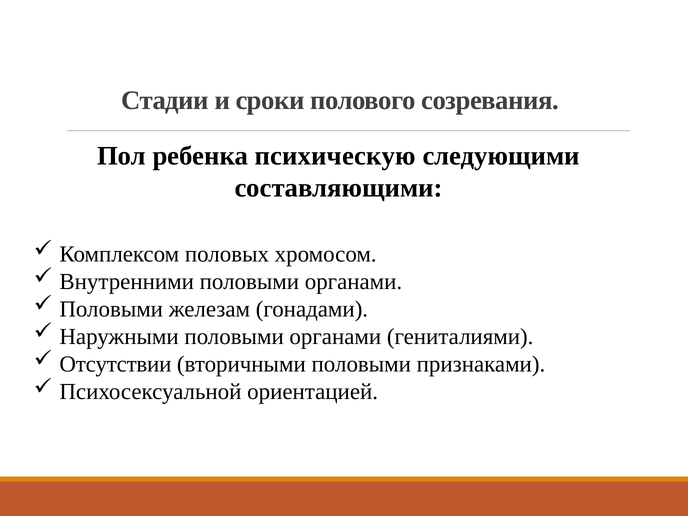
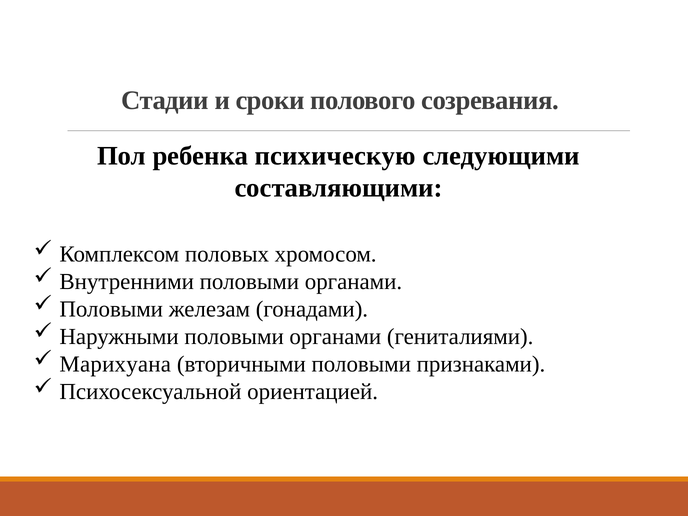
Отсутствии: Отсутствии -> Марихуана
